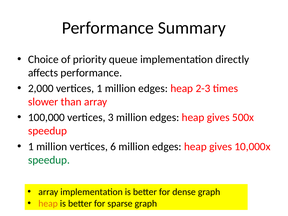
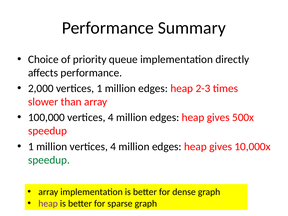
100,000 vertices 3: 3 -> 4
million vertices 6: 6 -> 4
heap at (48, 203) colour: orange -> purple
